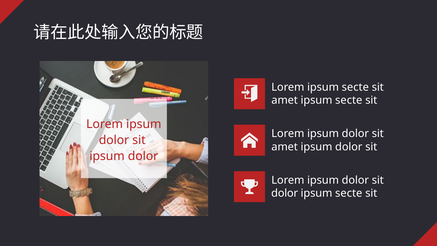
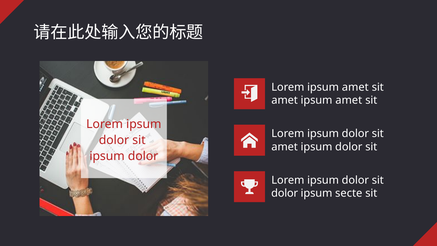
Lorem ipsum secte: secte -> amet
amet ipsum secte: secte -> amet
